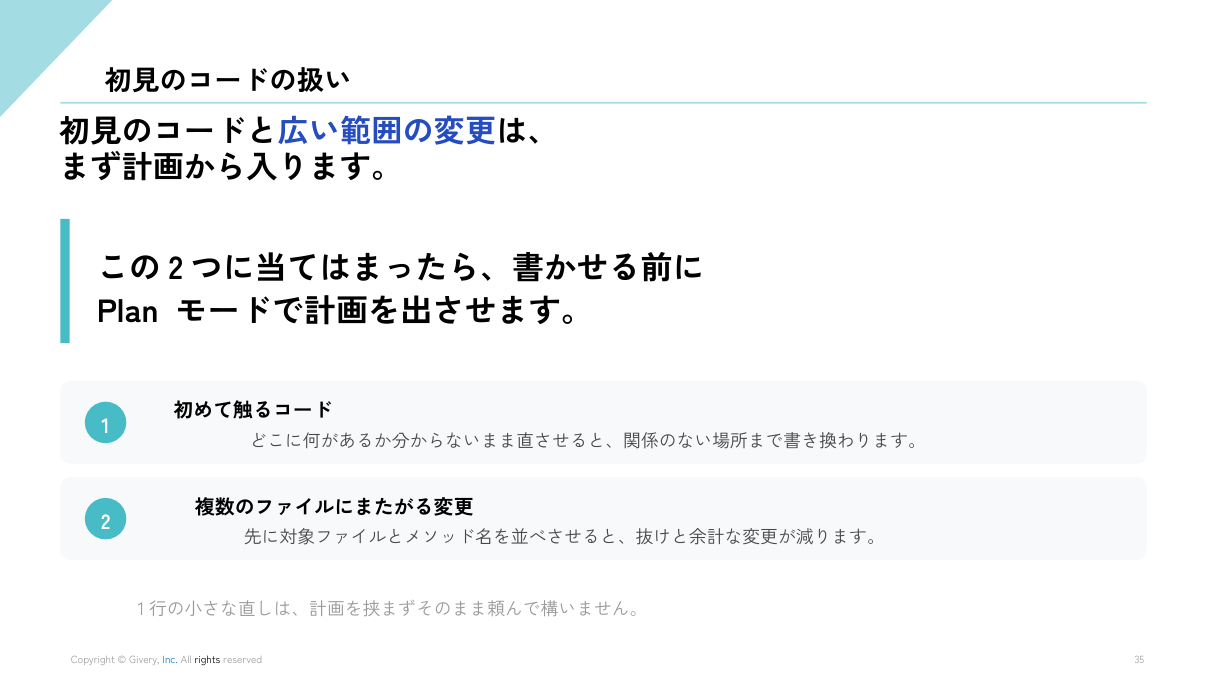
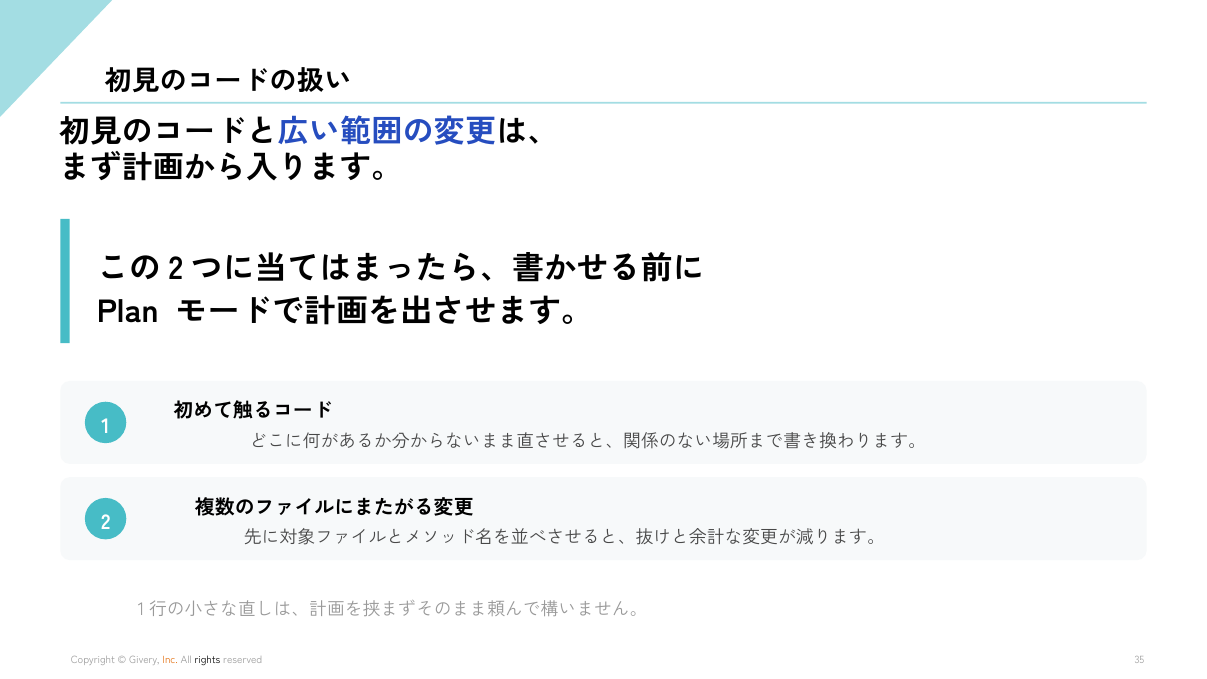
Inc colour: blue -> orange
